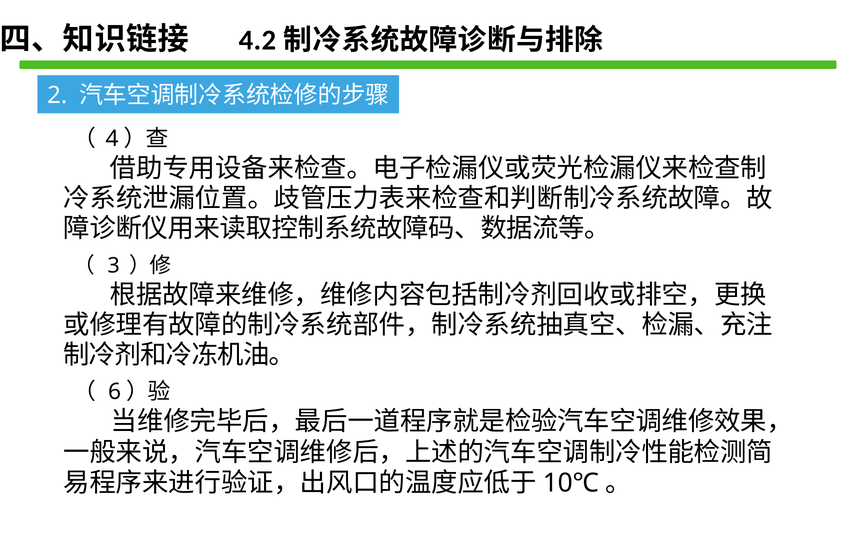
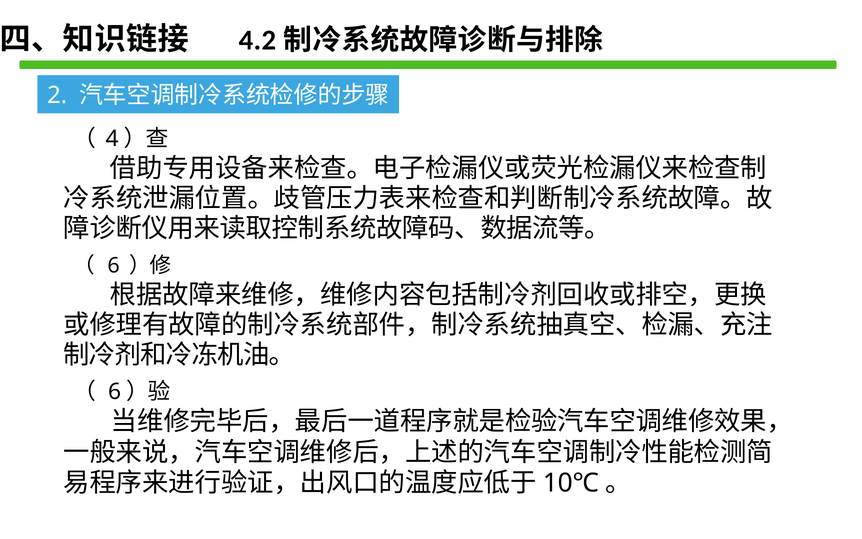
3 at (114, 266): 3 -> 6
